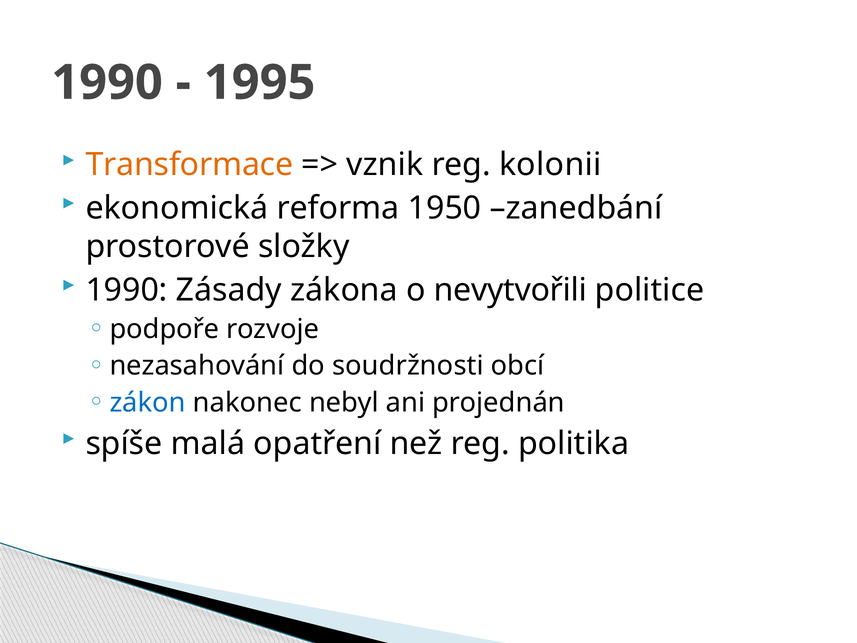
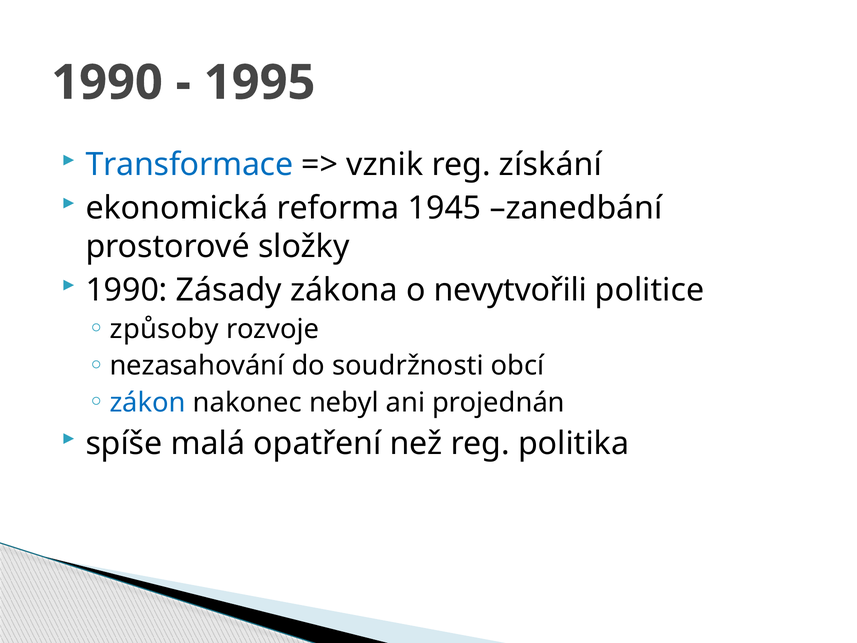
Transformace colour: orange -> blue
kolonii: kolonii -> získání
1950: 1950 -> 1945
podpoře: podpoře -> způsoby
